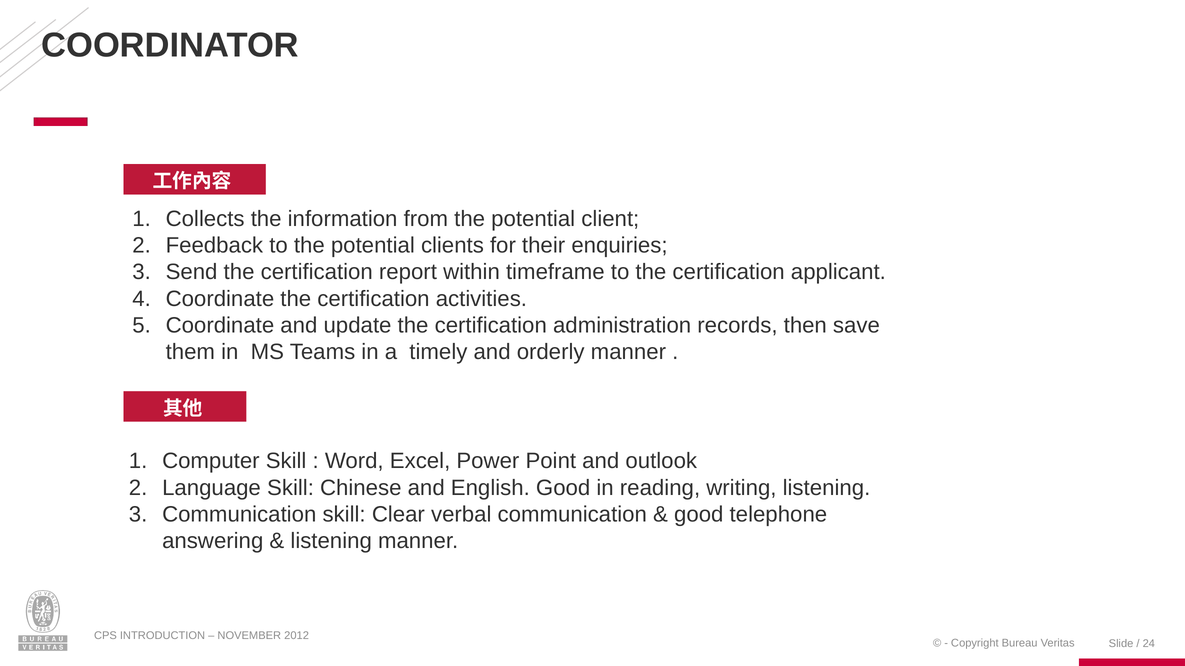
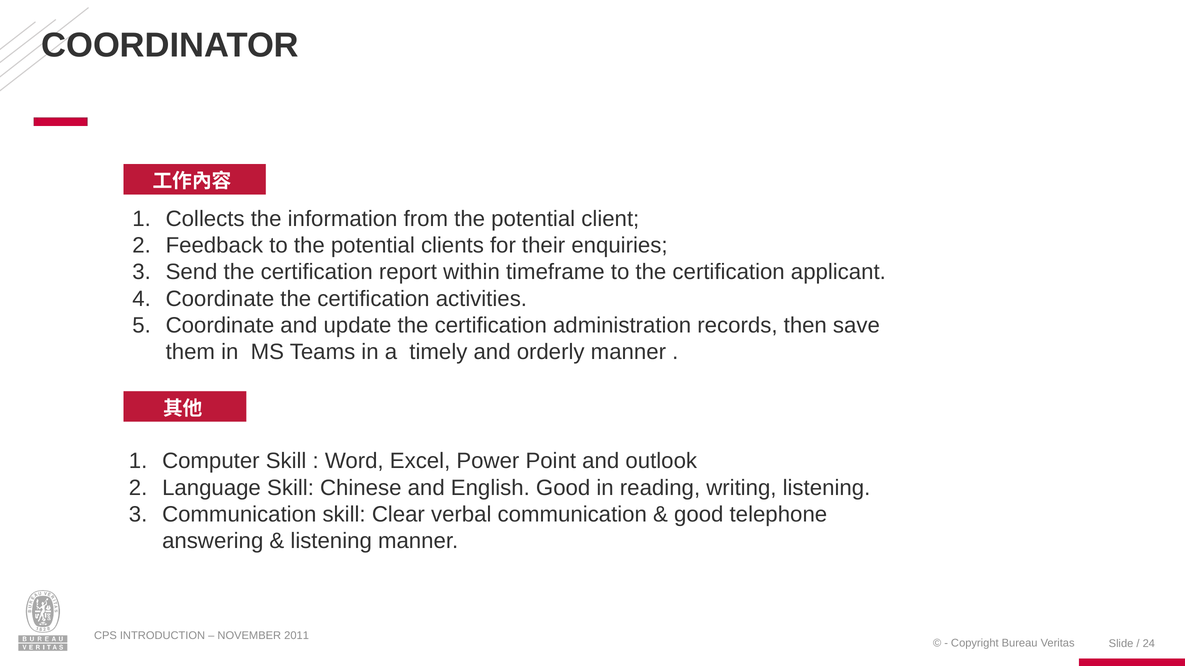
2012: 2012 -> 2011
